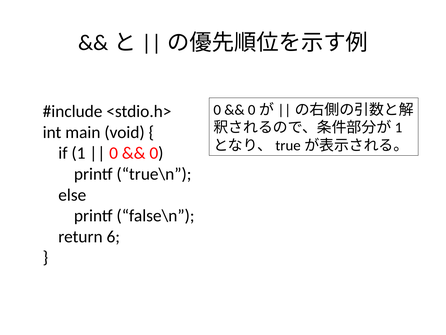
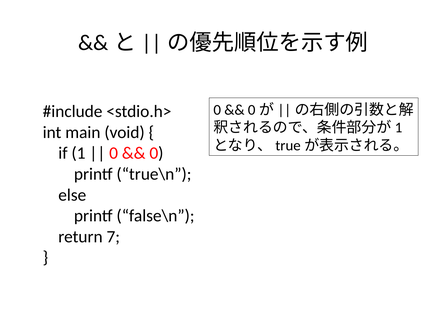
6: 6 -> 7
